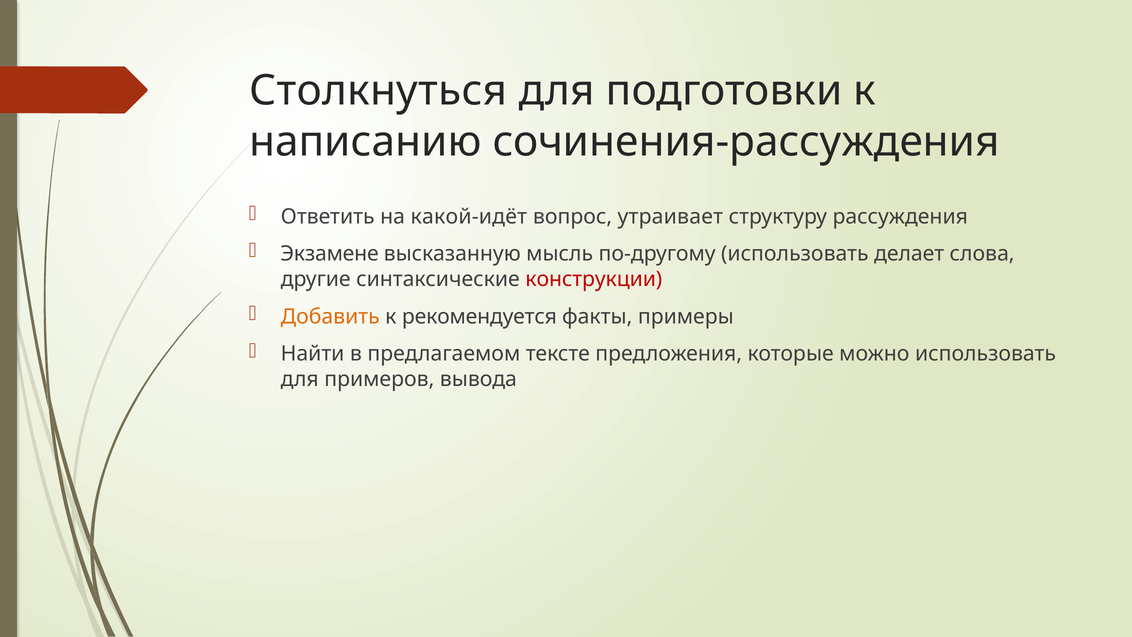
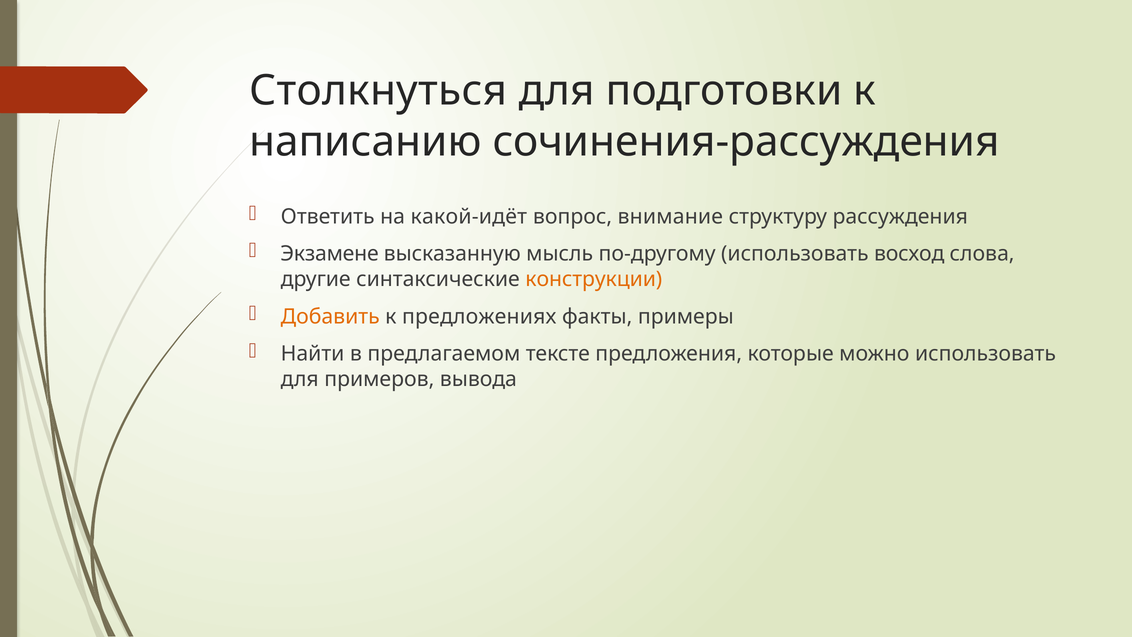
утраивает: утраивает -> внимание
делает: делает -> восход
конструкции colour: red -> orange
рекомендуется: рекомендуется -> предложениях
